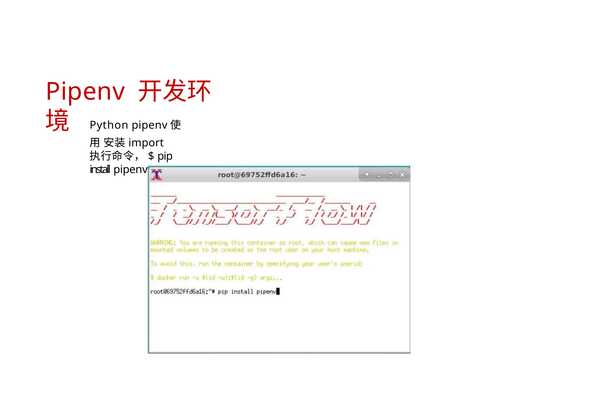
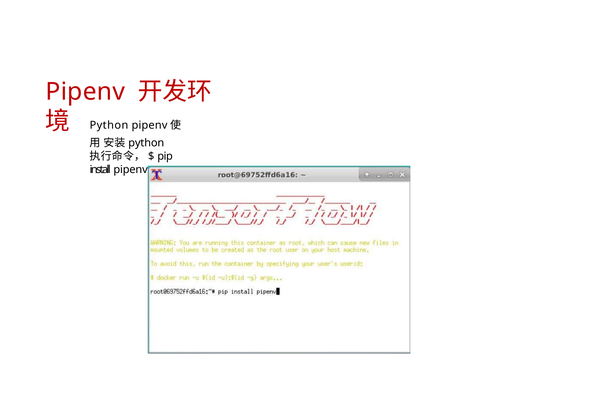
import at (146, 143): import -> python
